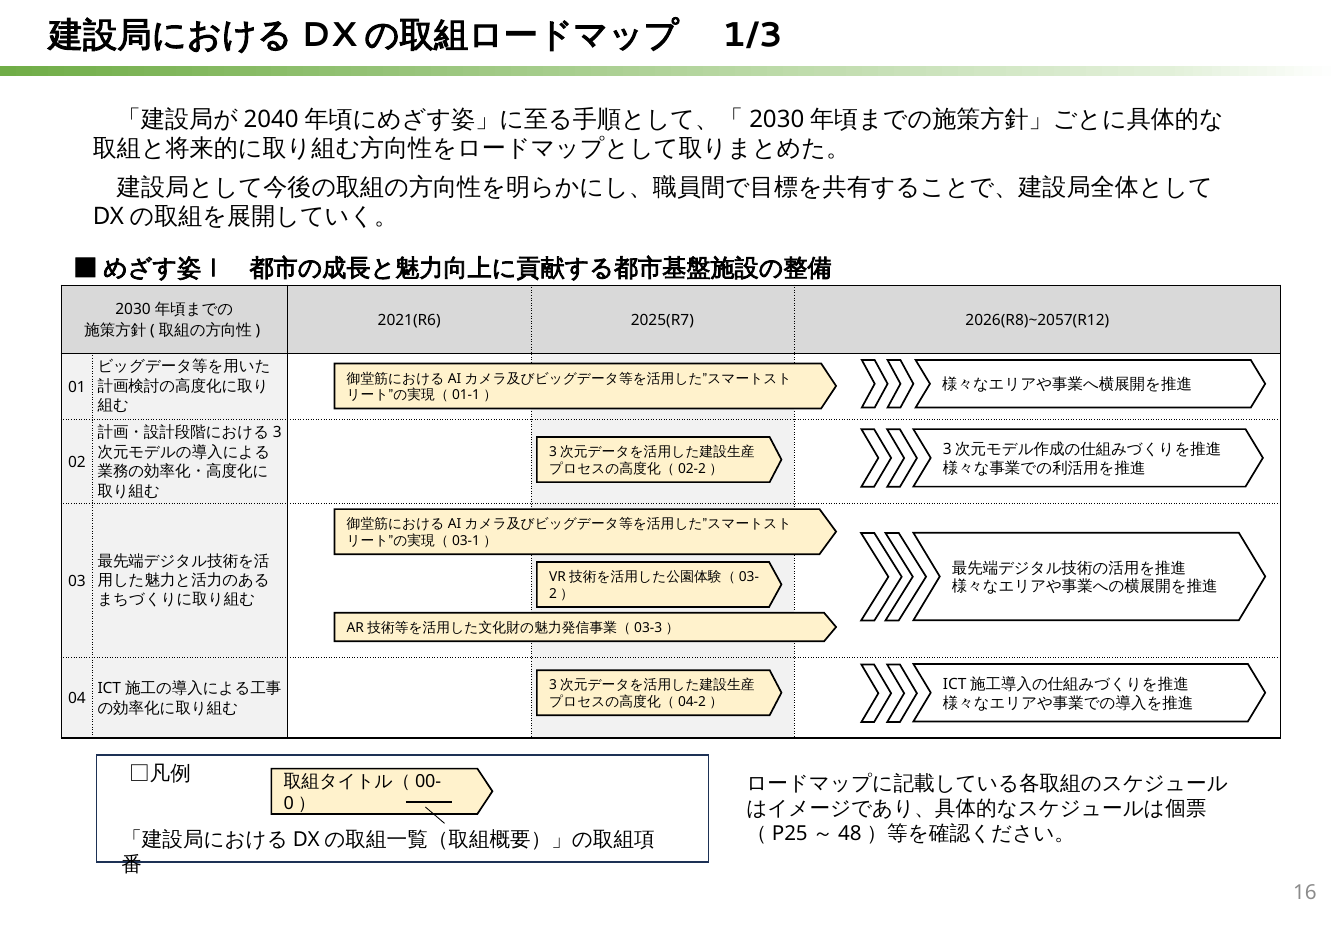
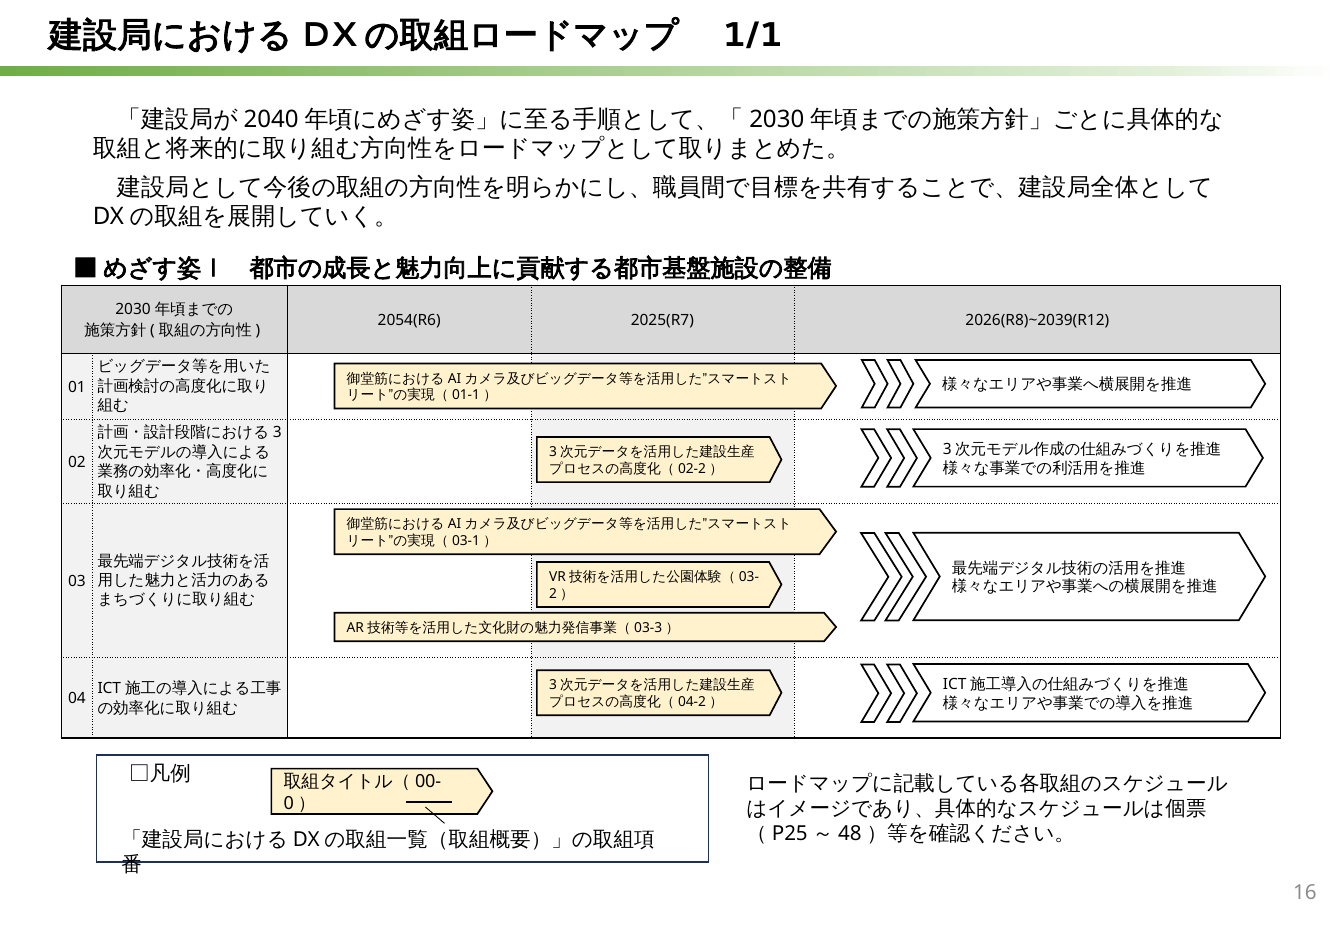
1/3: 1/3 -> 1/1
2021(R6: 2021(R6 -> 2054(R6
2026(R8)~2057(R12: 2026(R8)~2057(R12 -> 2026(R8)~2039(R12
